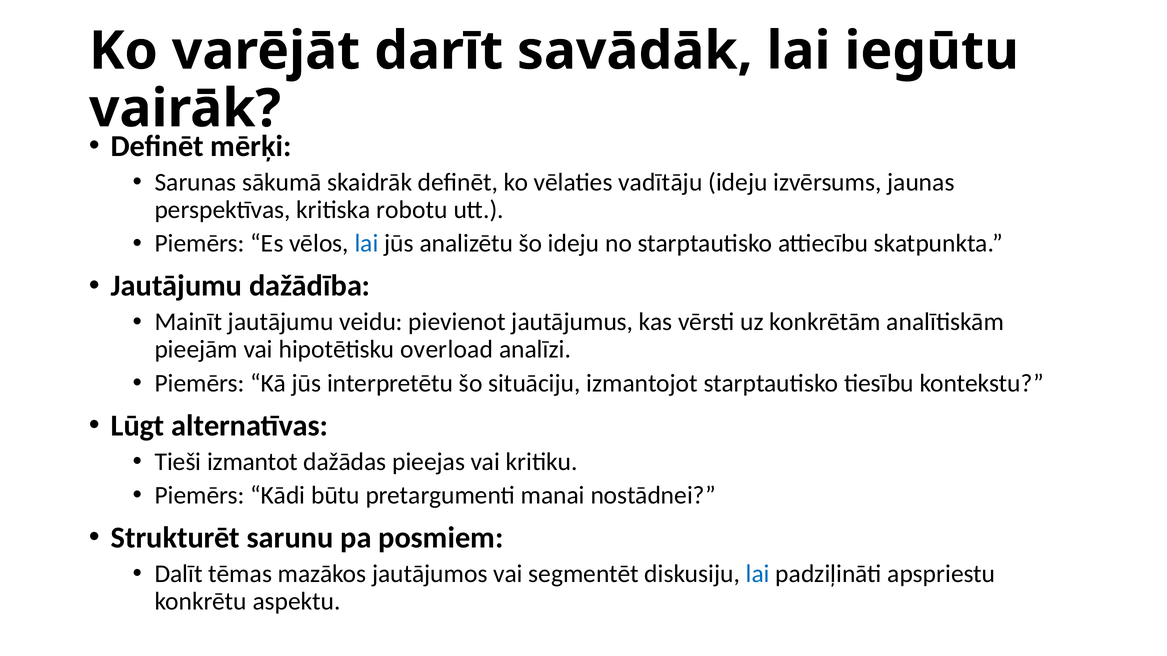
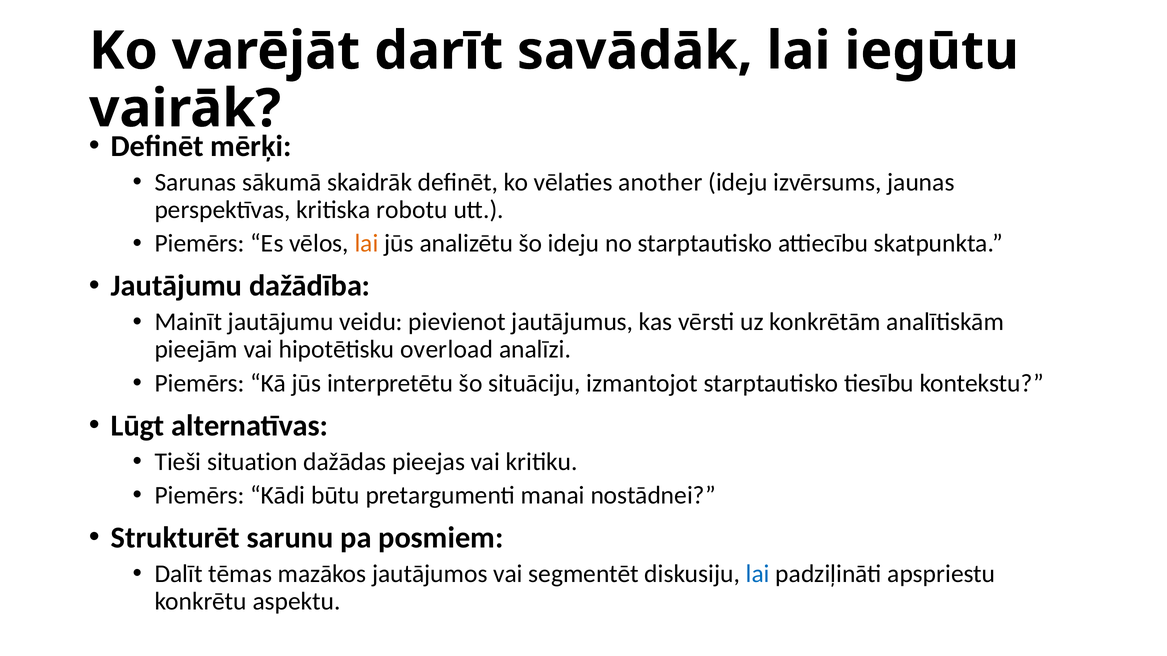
vadītāju: vadītāju -> another
lai at (367, 244) colour: blue -> orange
izmantot: izmantot -> situation
